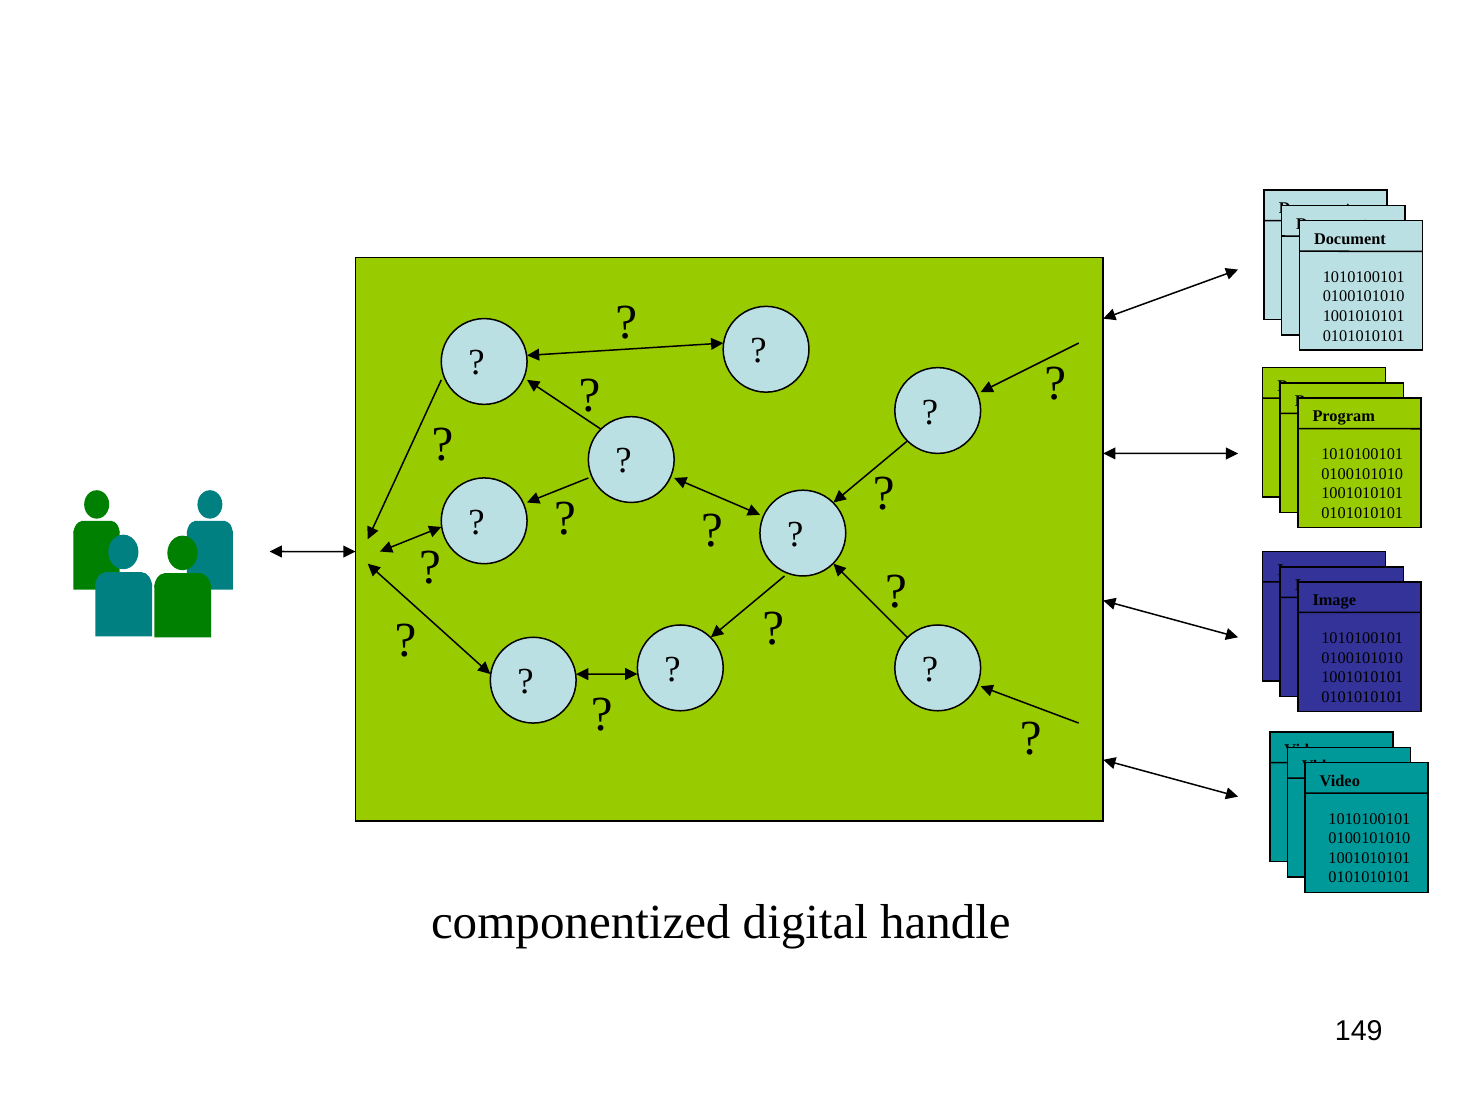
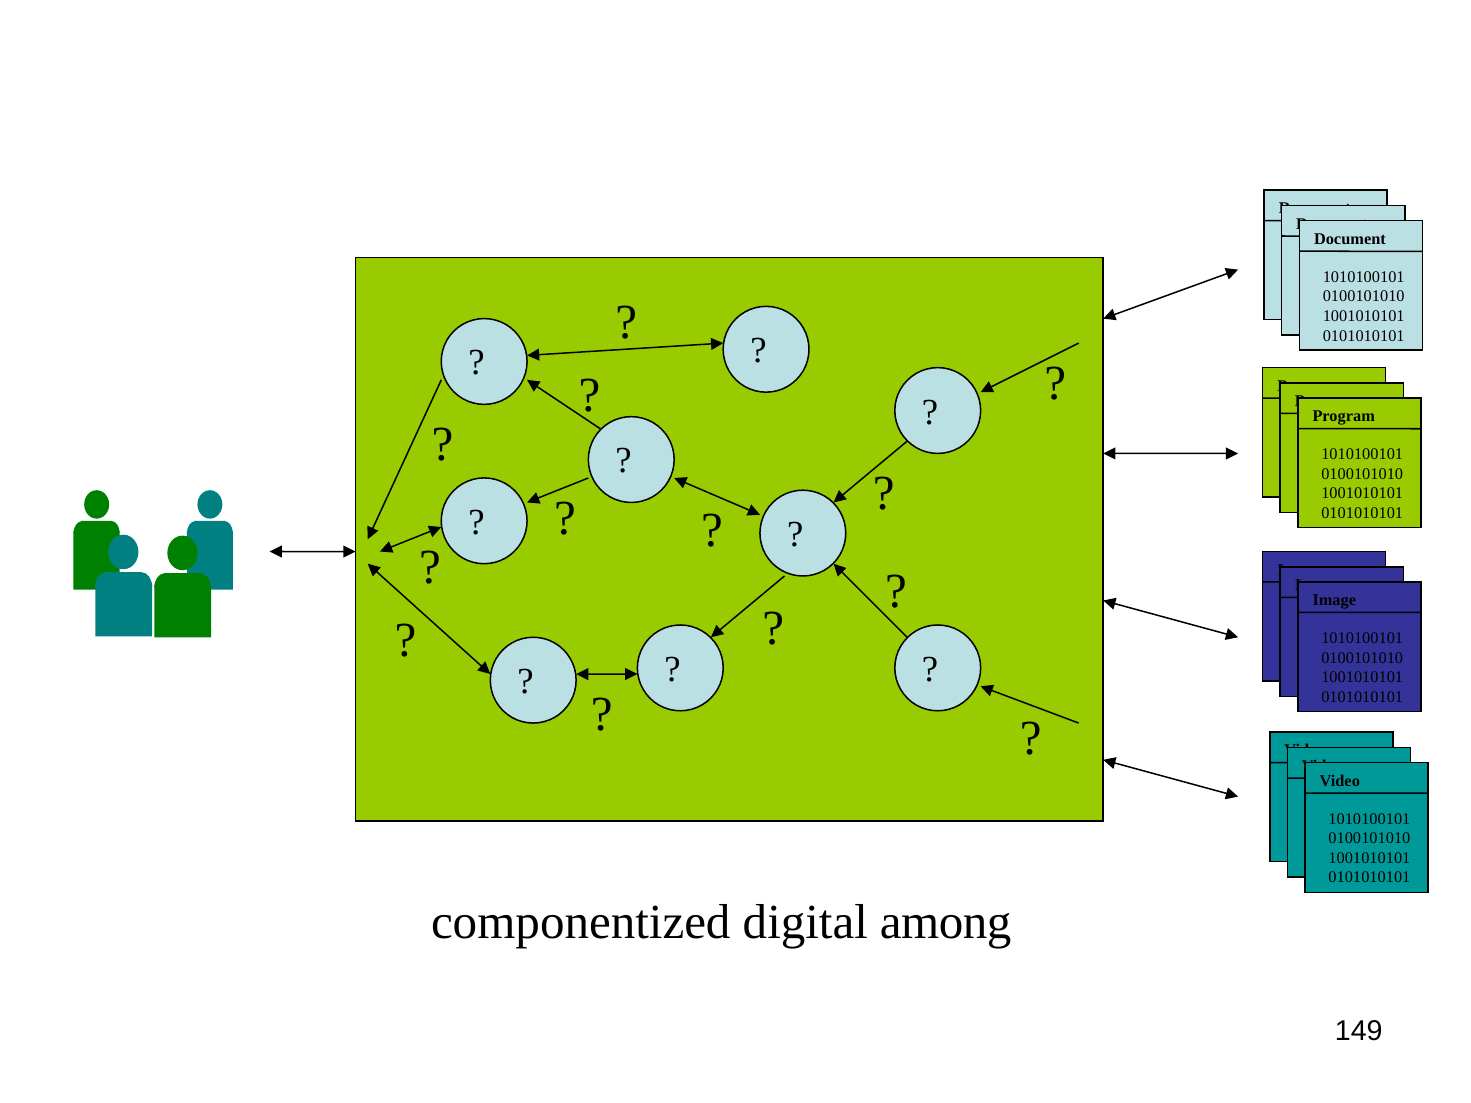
handle: handle -> among
